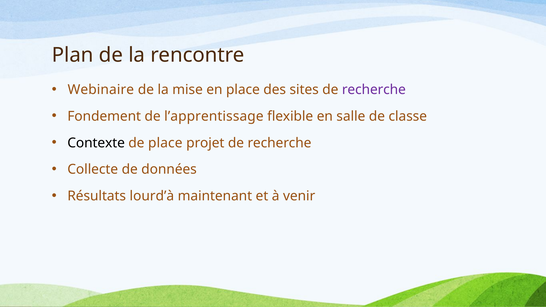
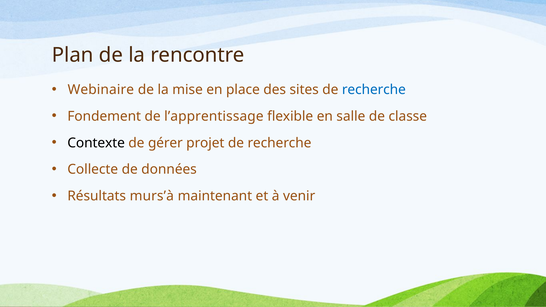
recherche at (374, 90) colour: purple -> blue
de place: place -> gérer
lourd’à: lourd’à -> murs’à
